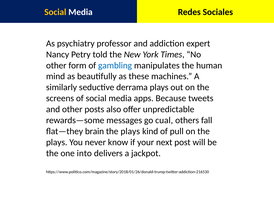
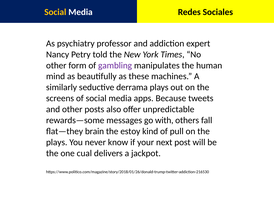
gambling colour: blue -> purple
cual: cual -> with
plays at (130, 131): plays -> estoy
into: into -> cual
